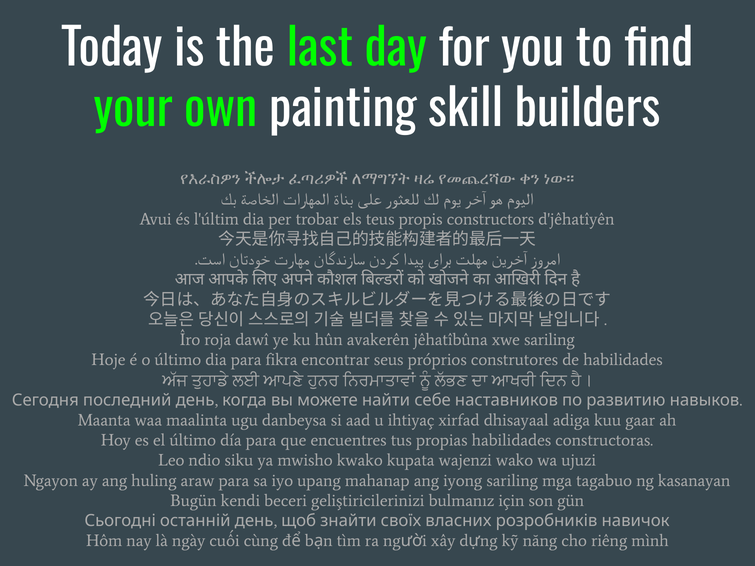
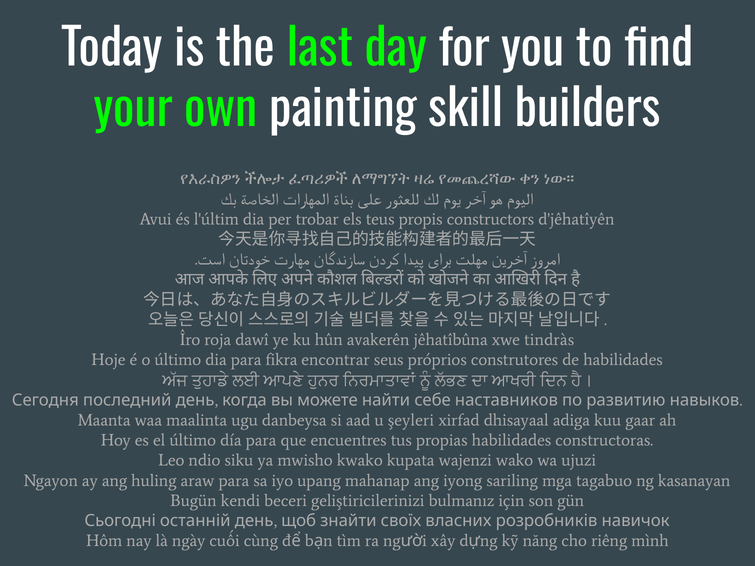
xwe sariling: sariling -> tindràs
ihtiyaç: ihtiyaç -> şeyleri
